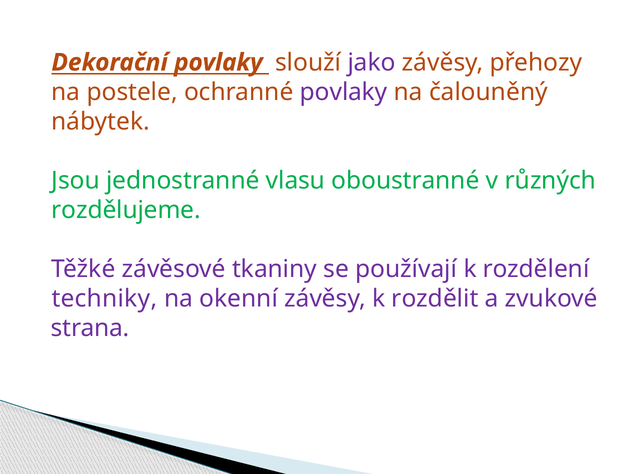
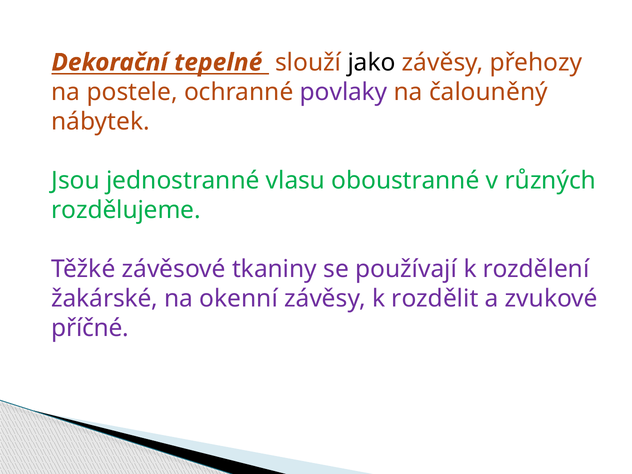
Dekorační povlaky: povlaky -> tepelné
jako colour: purple -> black
techniky: techniky -> žakárské
strana: strana -> příčné
